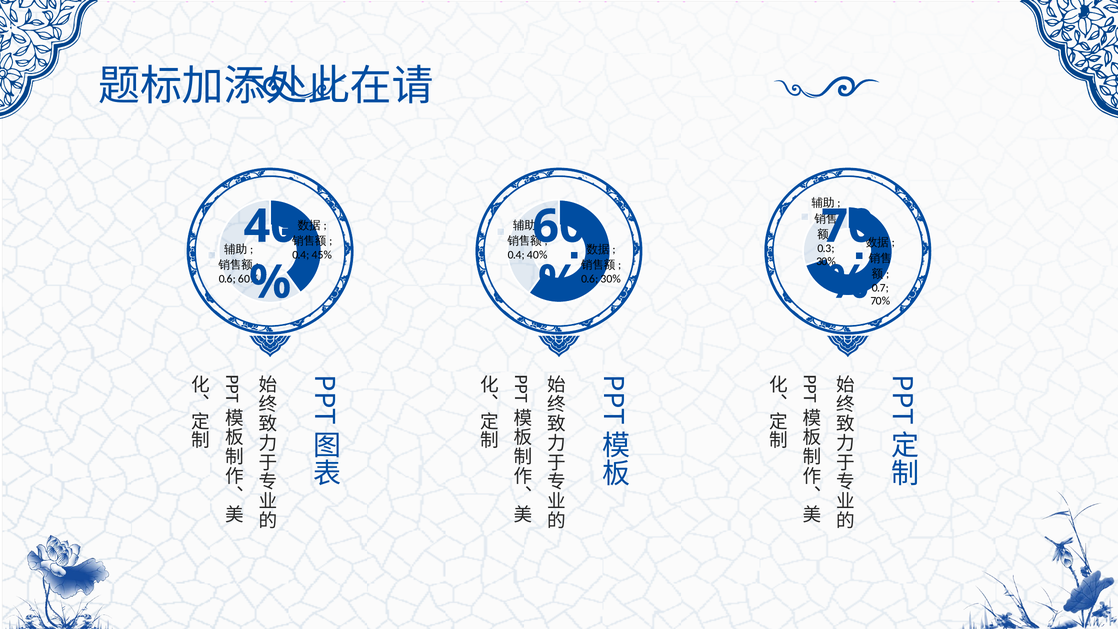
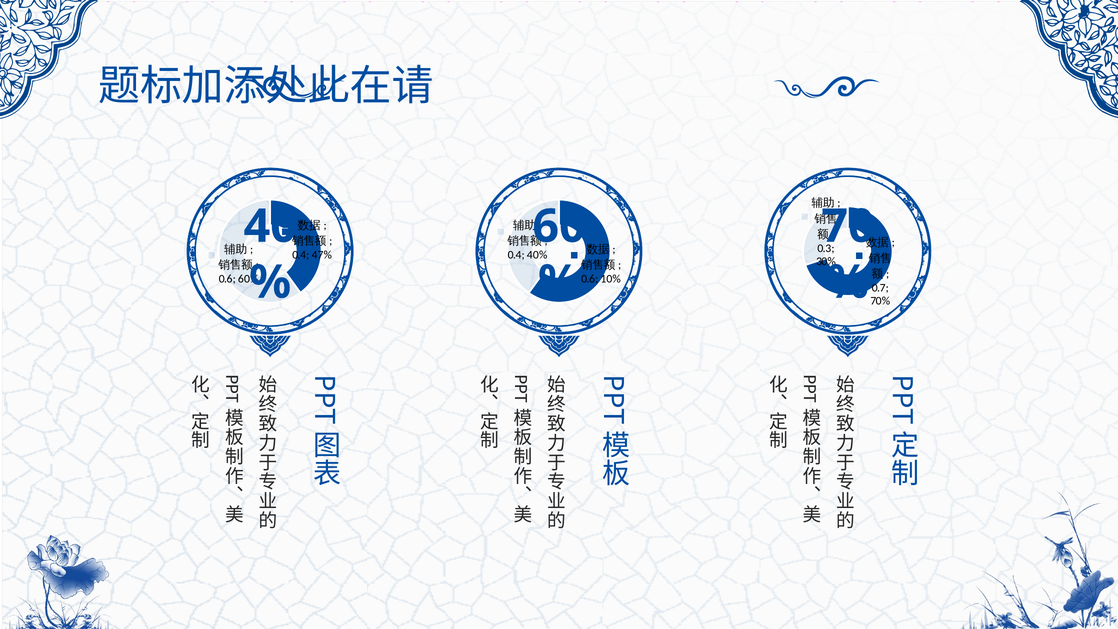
45%: 45% -> 47%
0.6 30%: 30% -> 10%
